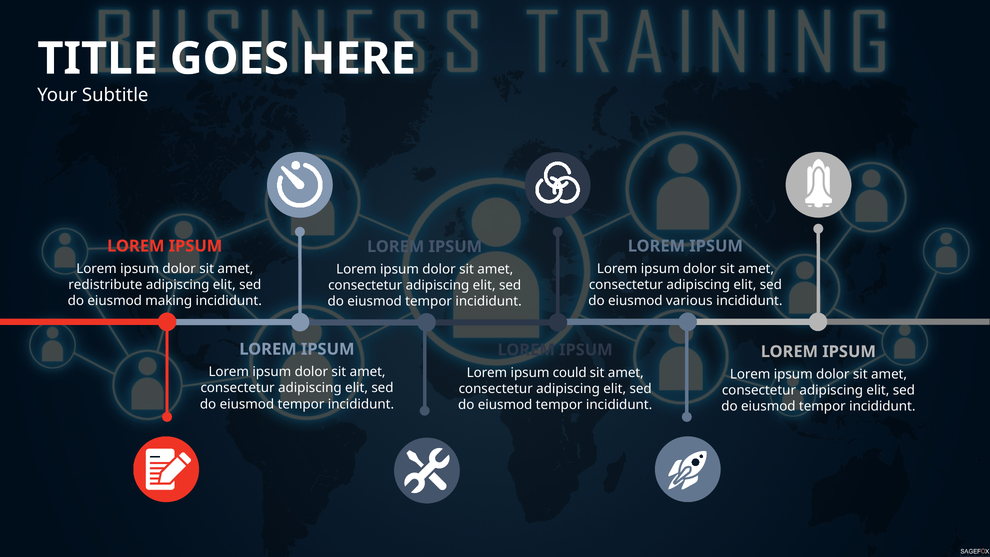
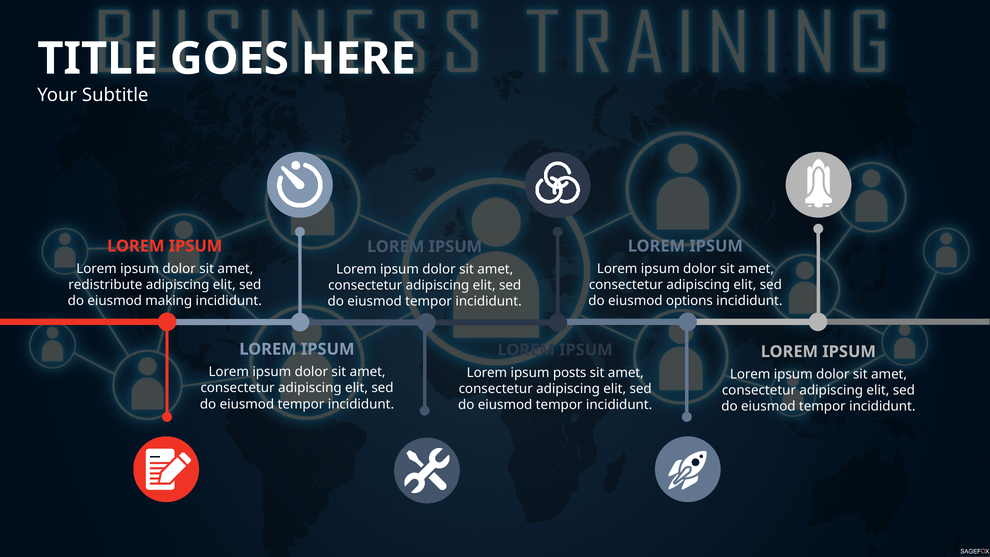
various: various -> options
could: could -> posts
